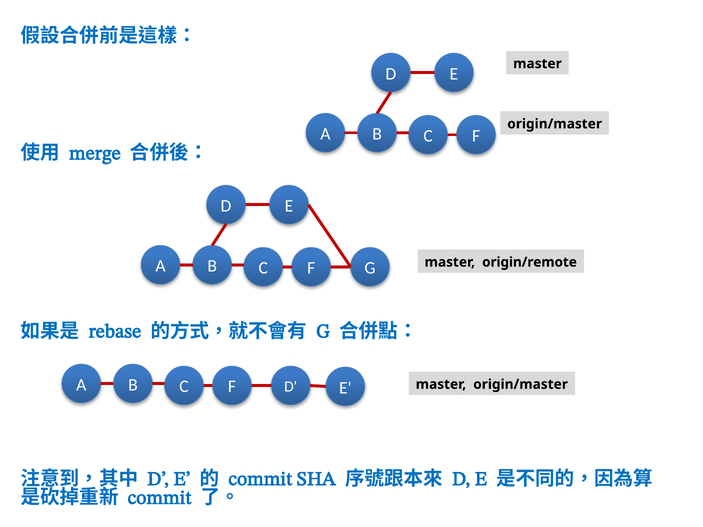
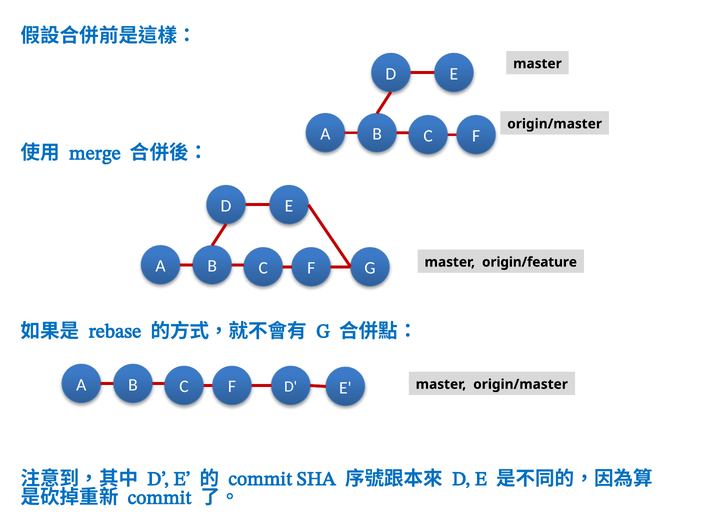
origin/remote: origin/remote -> origin/feature
